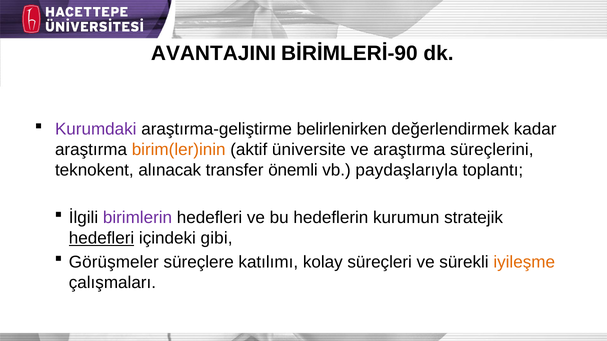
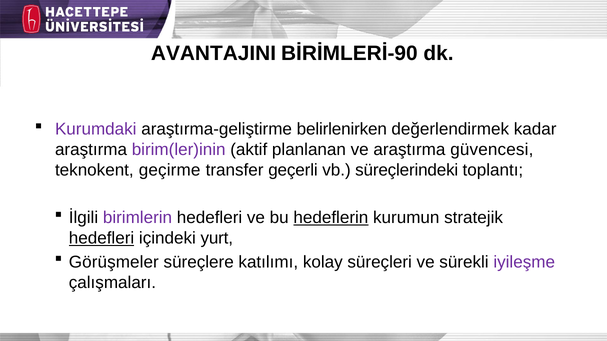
birim(ler)inin colour: orange -> purple
üniversite: üniversite -> planlanan
süreçlerini: süreçlerini -> güvencesi
alınacak: alınacak -> geçirme
önemli: önemli -> geçerli
paydaşlarıyla: paydaşlarıyla -> süreçlerindeki
hedeflerin underline: none -> present
gibi: gibi -> yurt
iyileşme colour: orange -> purple
